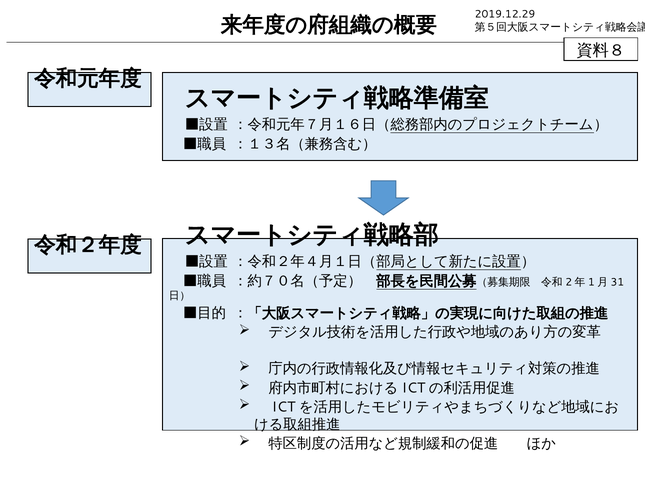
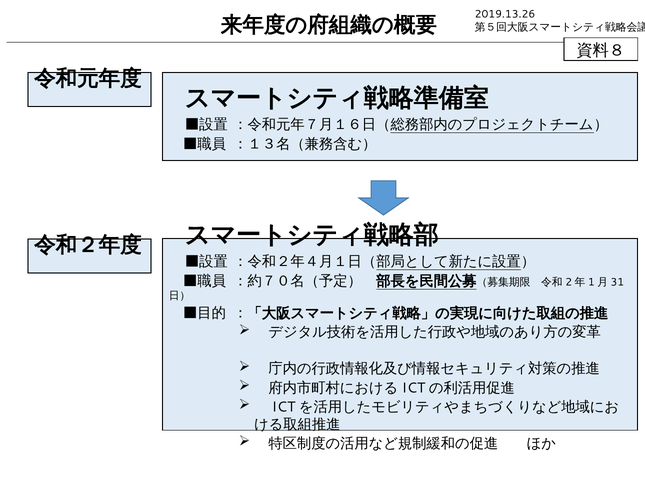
2019.12.29: 2019.12.29 -> 2019.13.26
